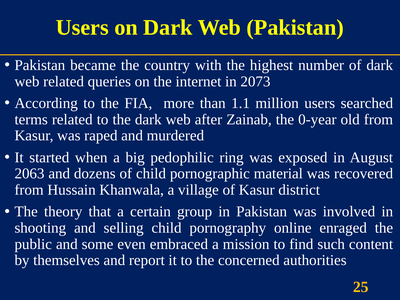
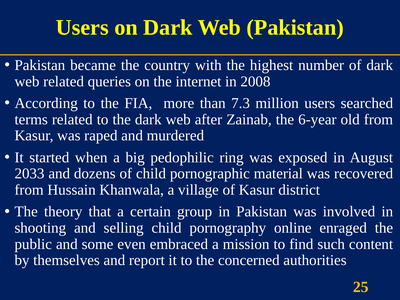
2073: 2073 -> 2008
1.1: 1.1 -> 7.3
0-year: 0-year -> 6-year
2063: 2063 -> 2033
